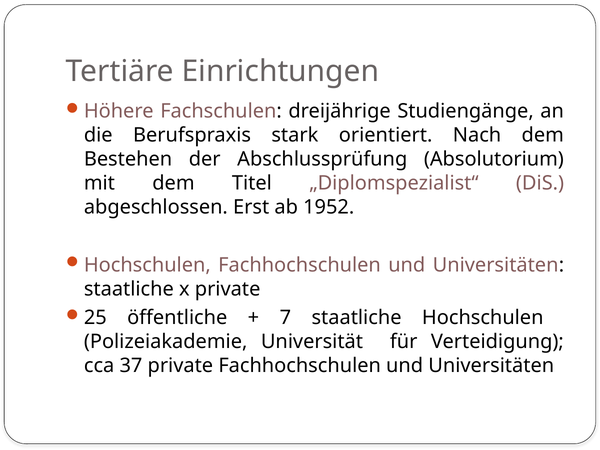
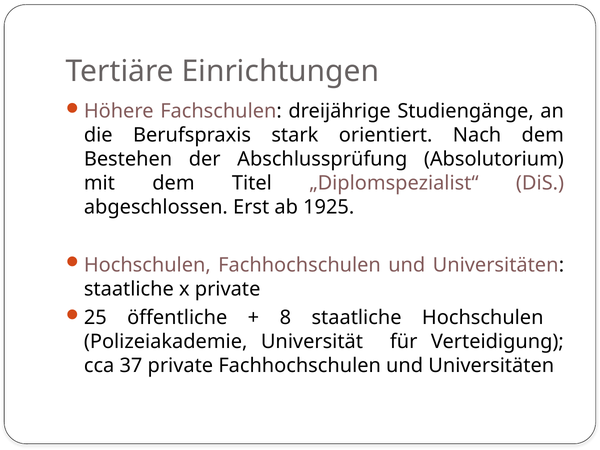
1952: 1952 -> 1925
7: 7 -> 8
